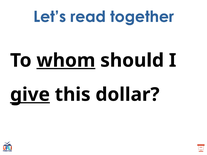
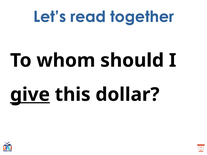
whom underline: present -> none
